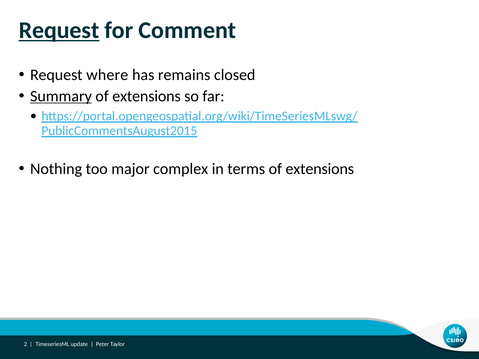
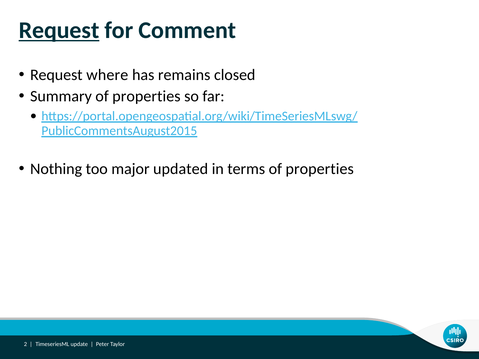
Summary underline: present -> none
extensions at (147, 96): extensions -> properties
complex: complex -> updated
terms of extensions: extensions -> properties
